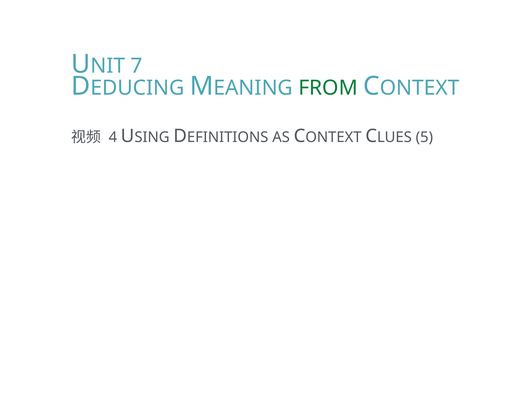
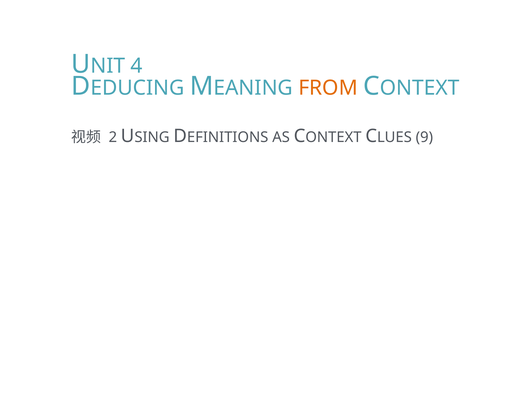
7: 7 -> 4
FROM colour: green -> orange
4: 4 -> 2
5: 5 -> 9
